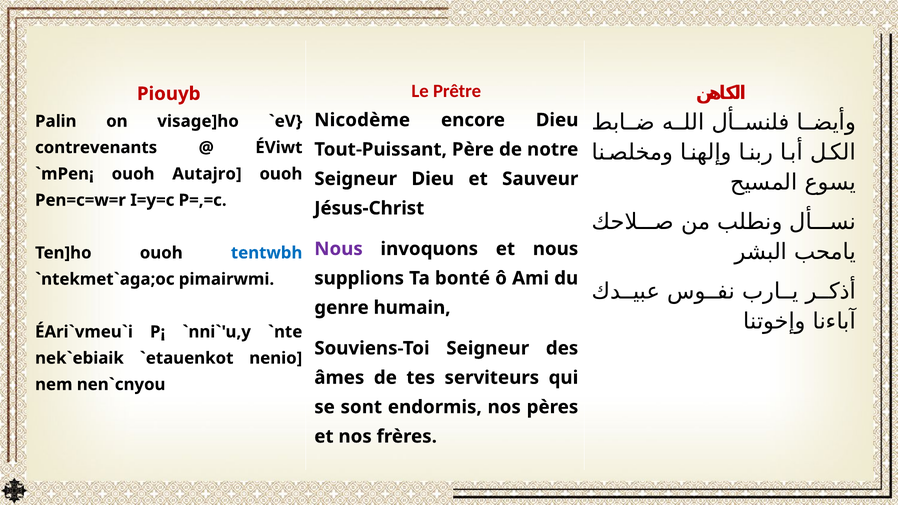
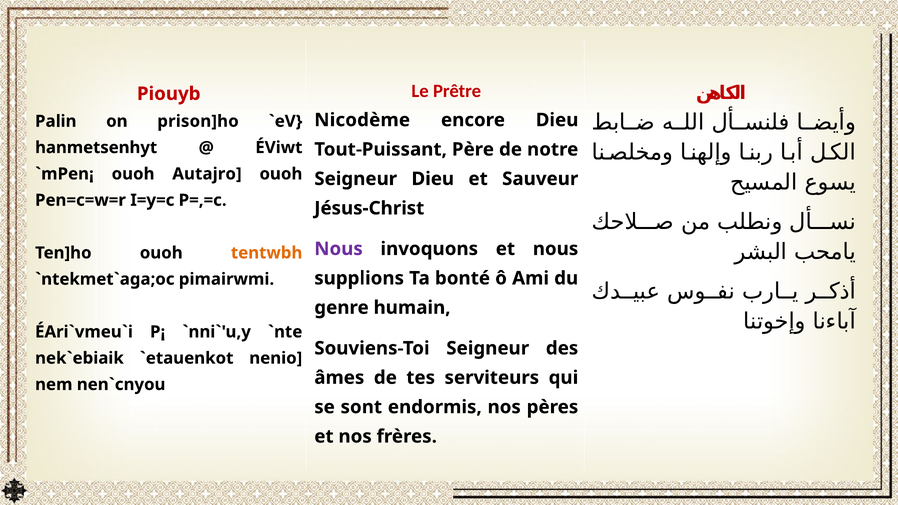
visage]ho: visage]ho -> prison]ho
contrevenants: contrevenants -> hanmetsenhyt
tentwbh colour: blue -> orange
